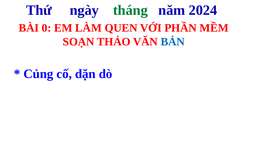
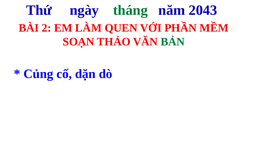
2024: 2024 -> 2043
0: 0 -> 2
BẢN colour: blue -> green
